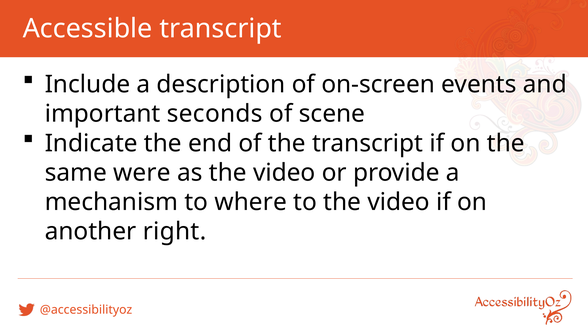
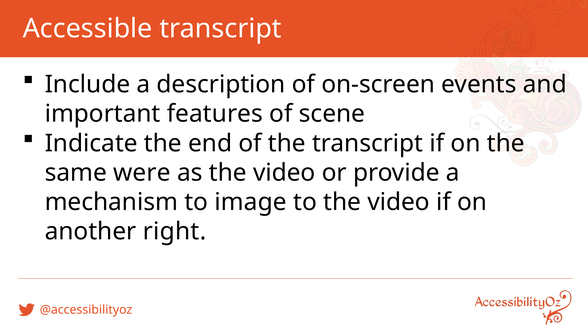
seconds: seconds -> features
where: where -> image
